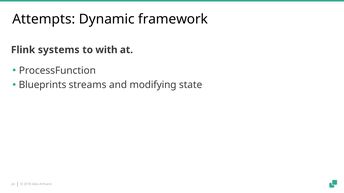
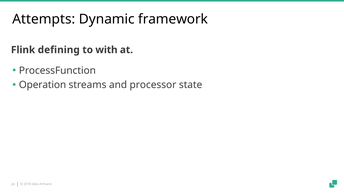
systems: systems -> defining
Blueprints: Blueprints -> Operation
modifying: modifying -> processor
